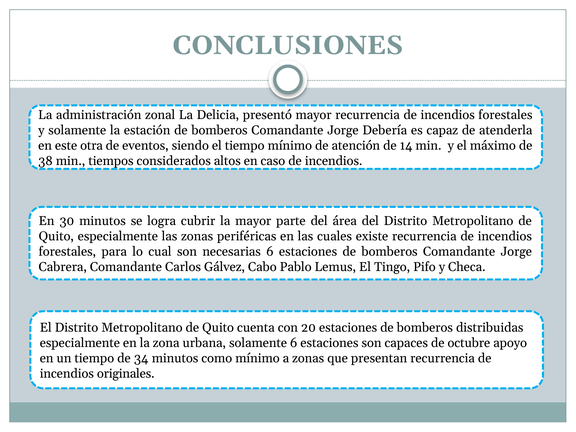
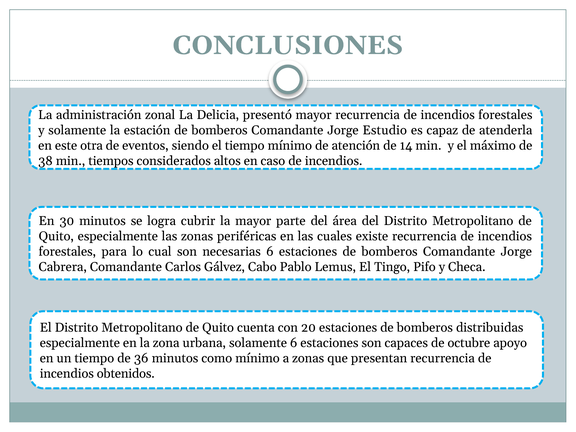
Debería: Debería -> Estudio
34: 34 -> 36
originales: originales -> obtenidos
